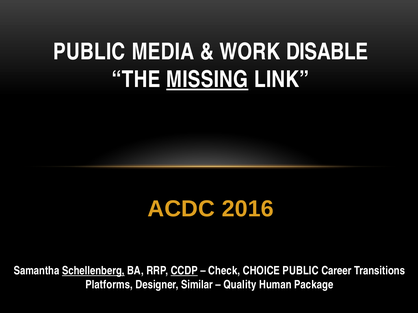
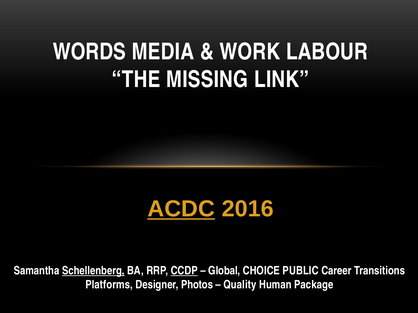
PUBLIC at (89, 52): PUBLIC -> WORDS
DISABLE: DISABLE -> LABOUR
MISSING underline: present -> none
ACDC underline: none -> present
Check: Check -> Global
Similar: Similar -> Photos
